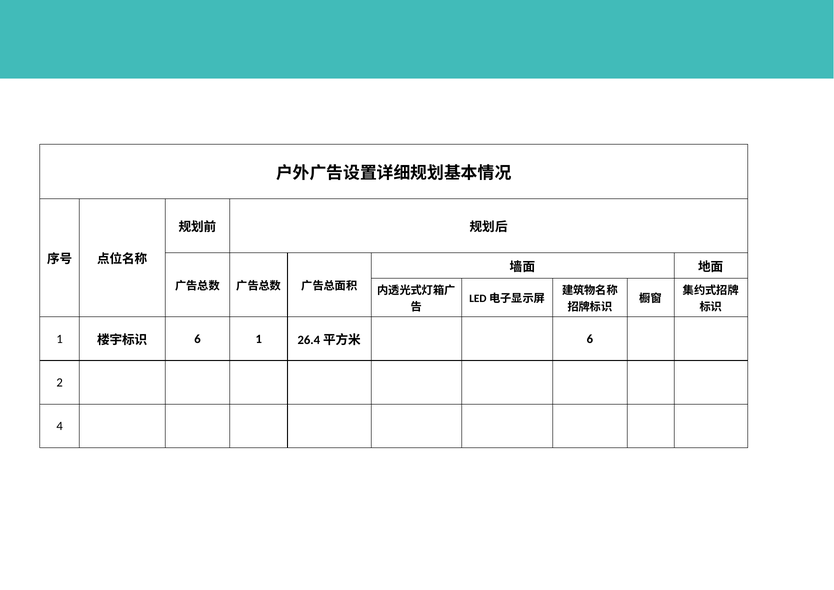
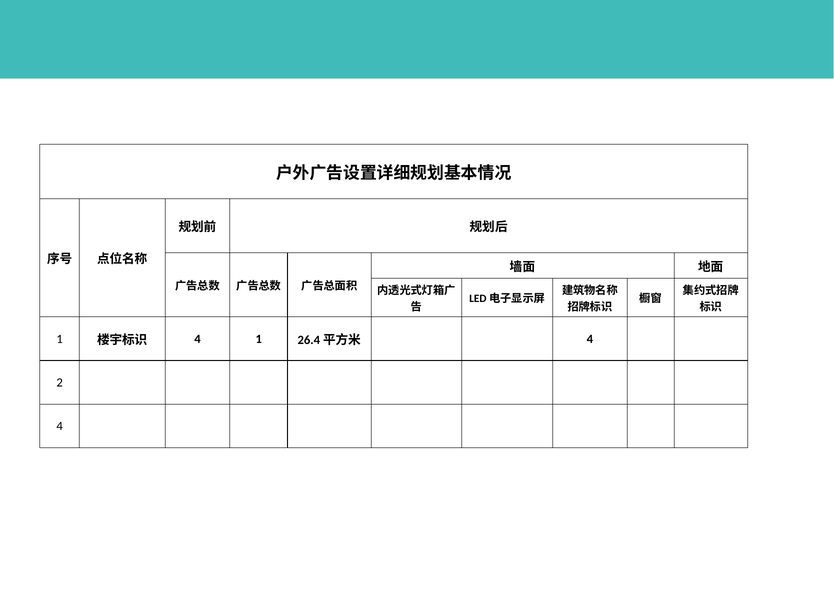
6 at (198, 339): 6 -> 4
6 at (590, 339): 6 -> 4
